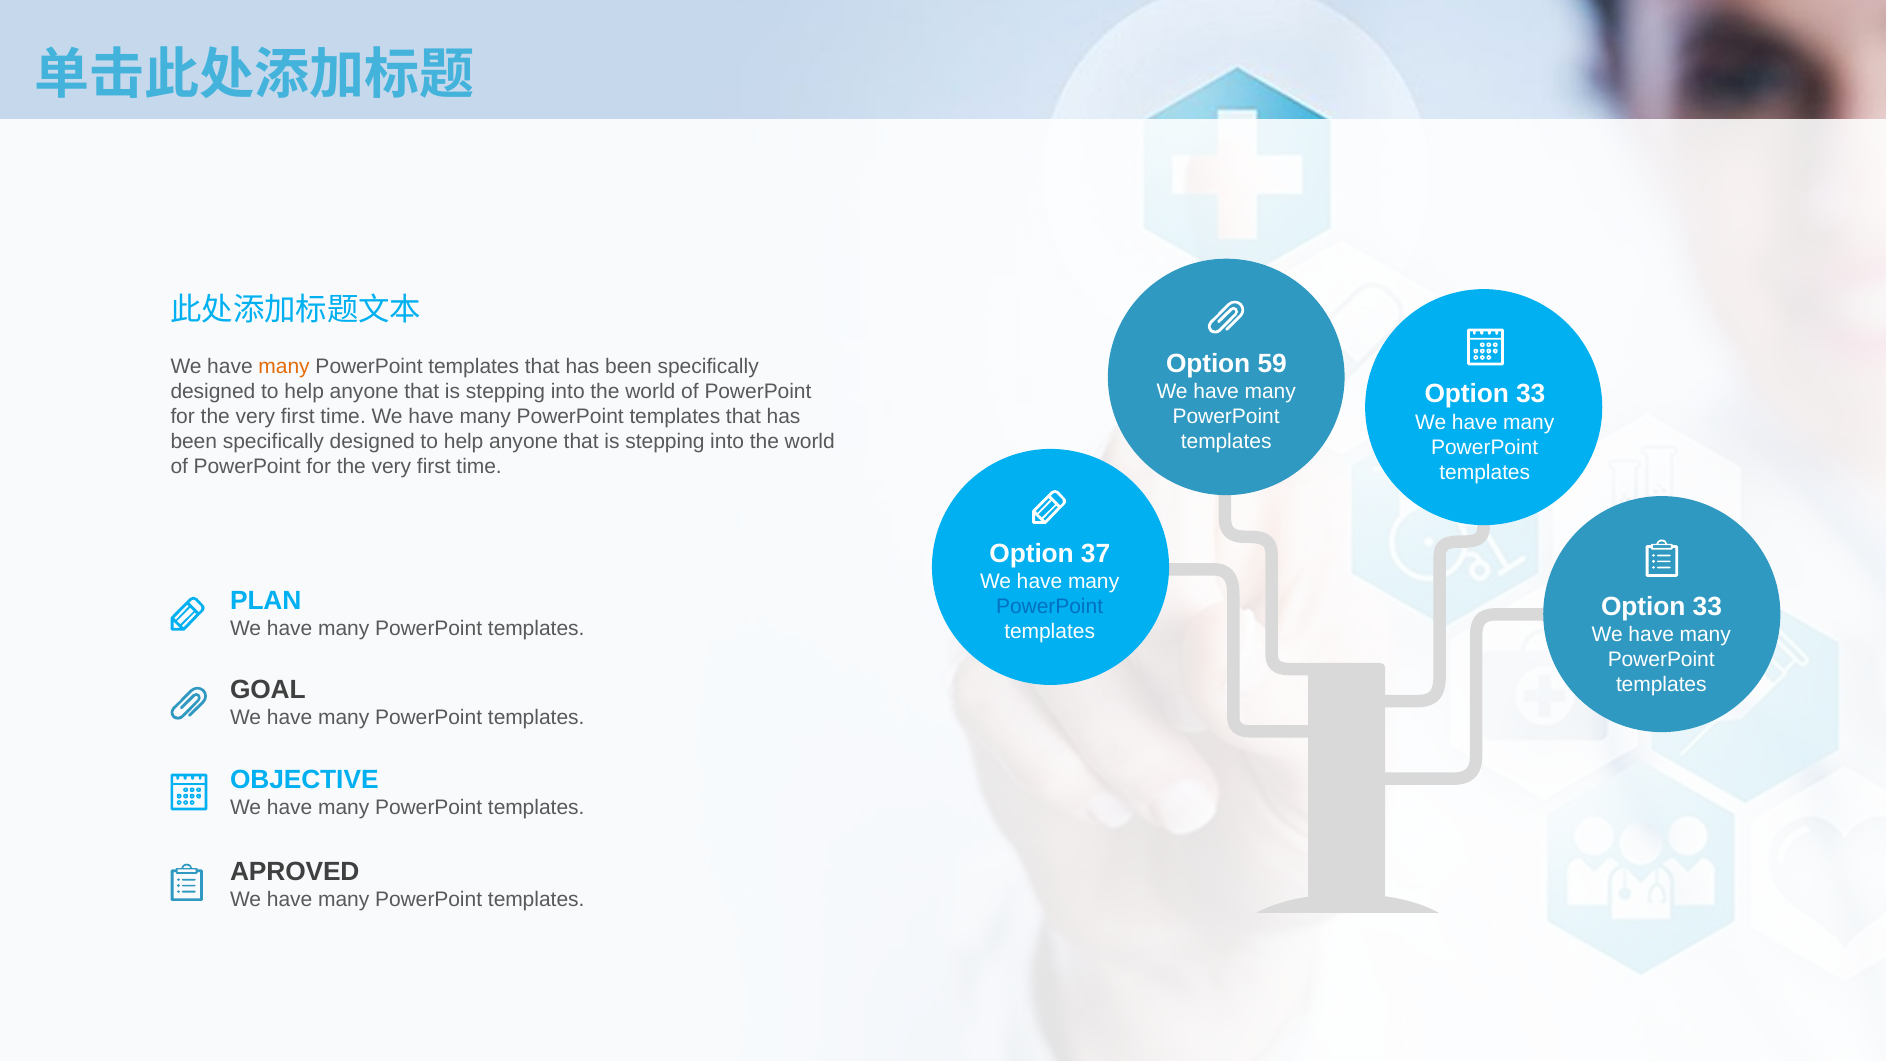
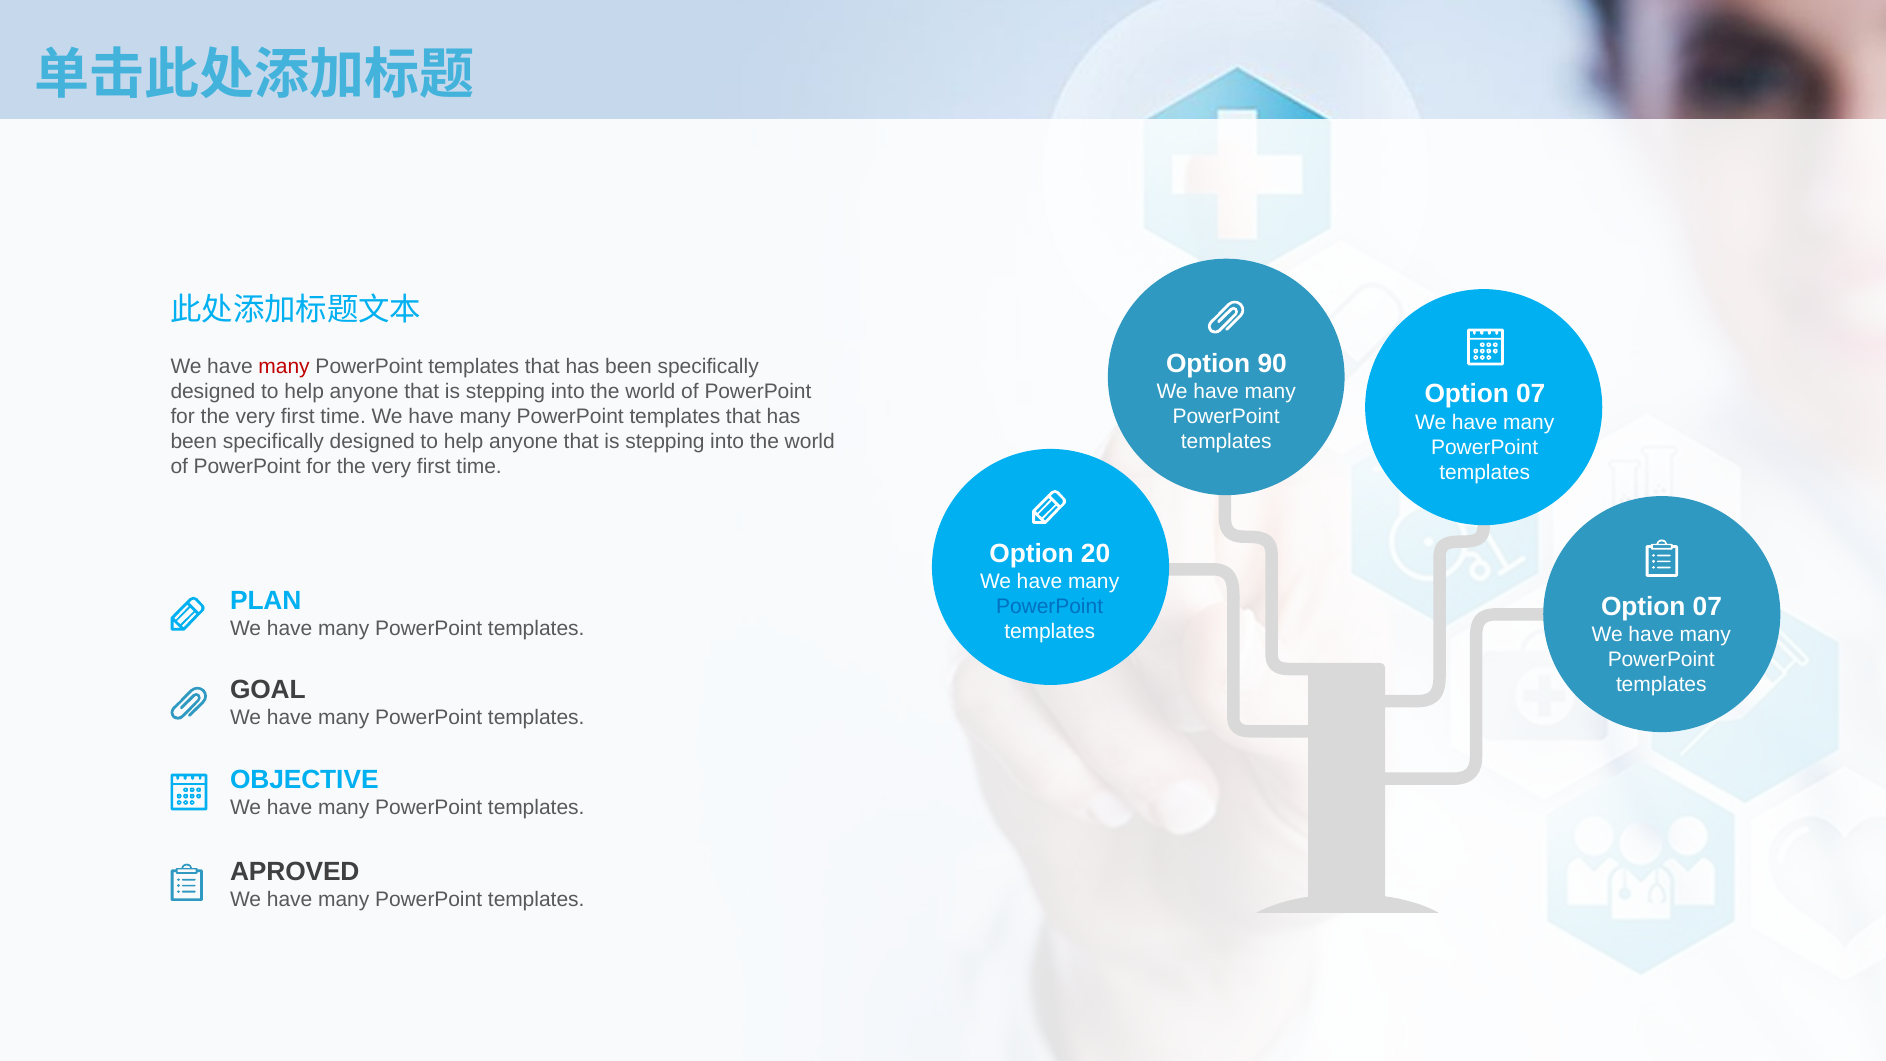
59: 59 -> 90
many at (284, 366) colour: orange -> red
33 at (1531, 394): 33 -> 07
37: 37 -> 20
33 at (1707, 607): 33 -> 07
